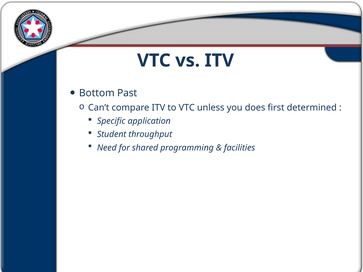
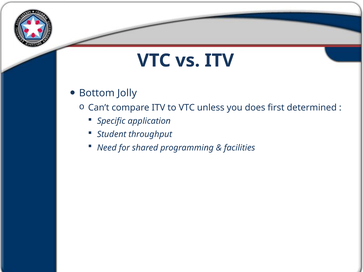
Past: Past -> Jolly
